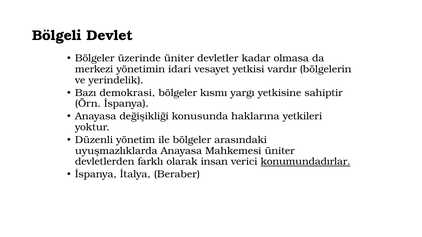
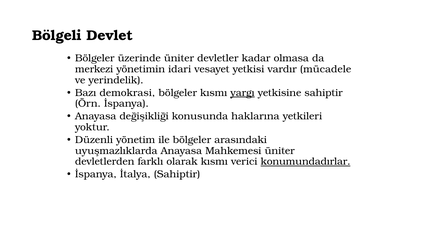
bölgelerin: bölgelerin -> mücadele
yargı underline: none -> present
olarak insan: insan -> kısmı
İtalya Beraber: Beraber -> Sahiptir
